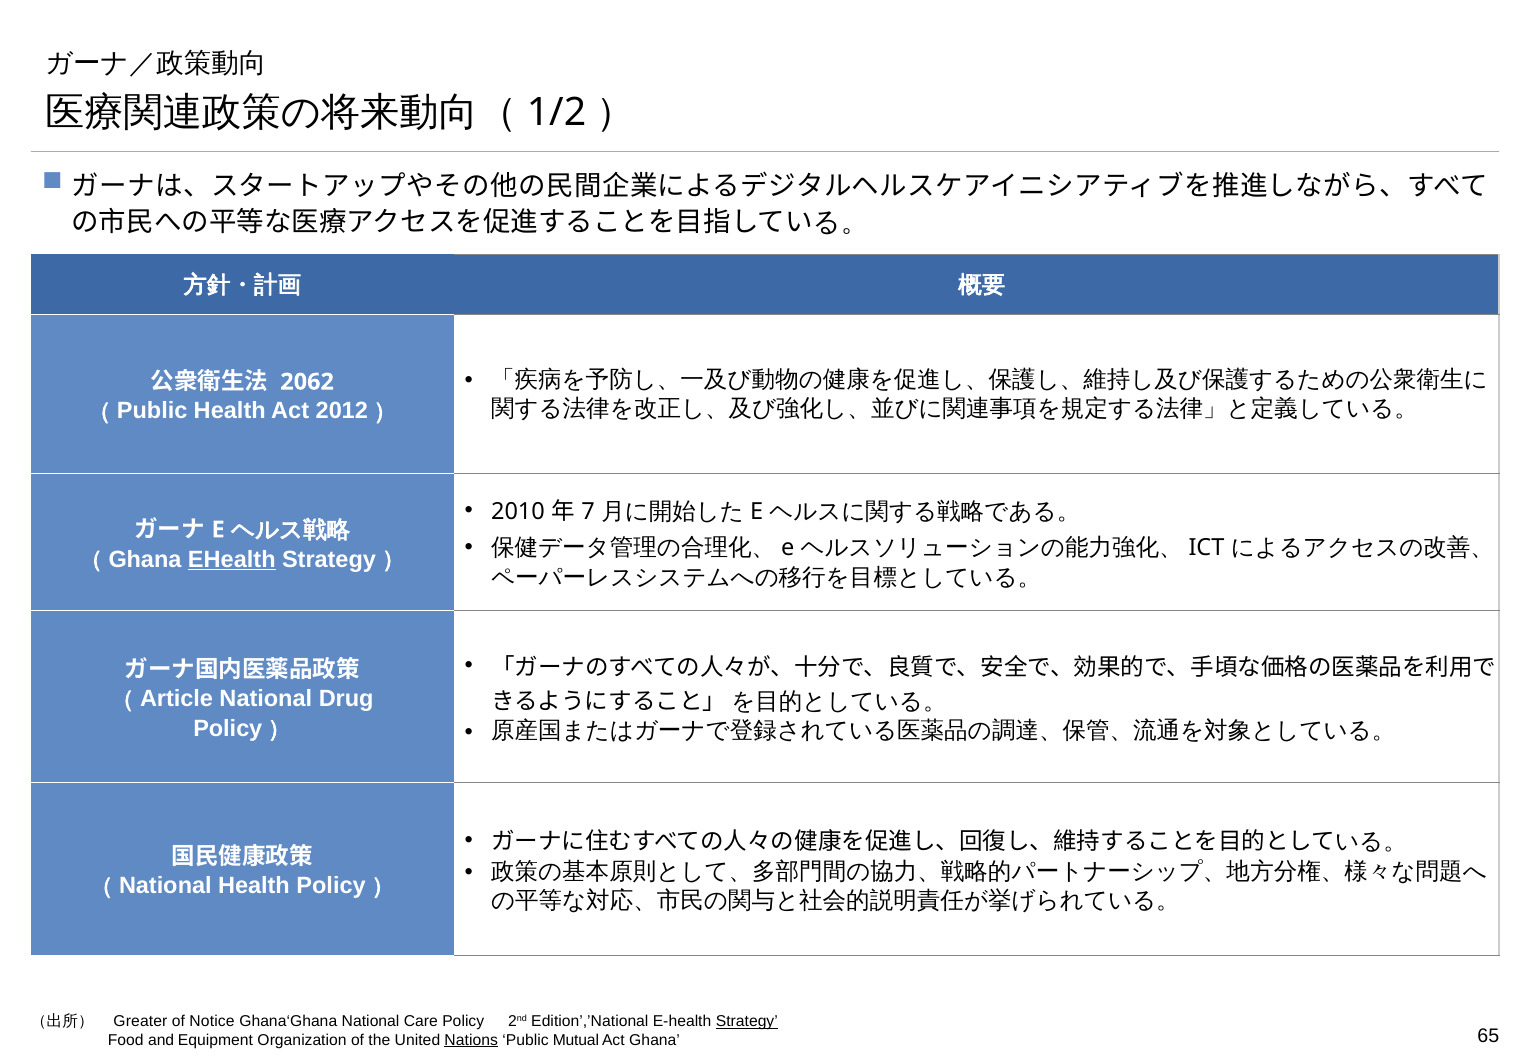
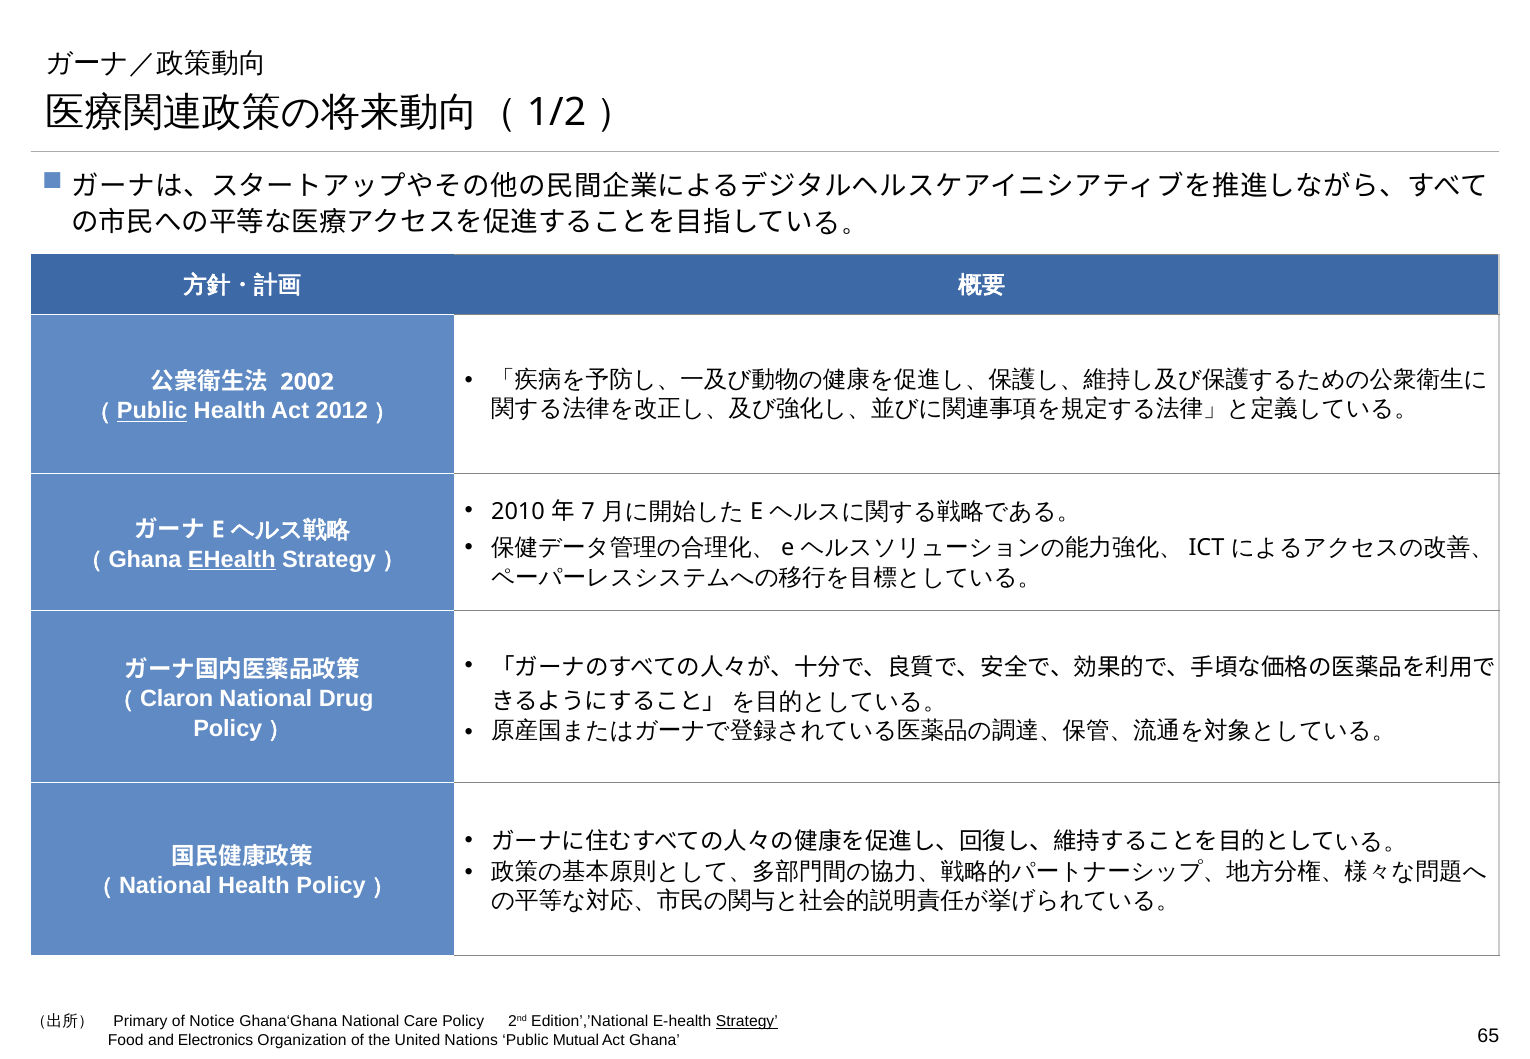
2062: 2062 -> 2002
Public at (152, 411) underline: none -> present
Article: Article -> Claron
Greater: Greater -> Primary
Equipment: Equipment -> Electronics
Nations underline: present -> none
